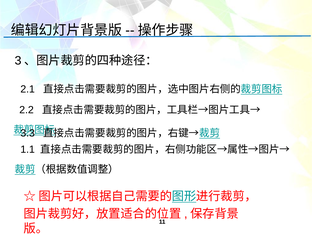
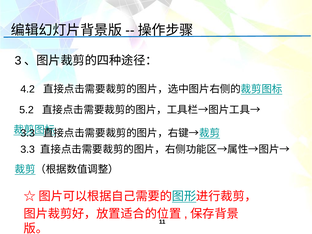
2.1: 2.1 -> 4.2
2.2: 2.2 -> 5.2
1.1 at (28, 149): 1.1 -> 3.3
